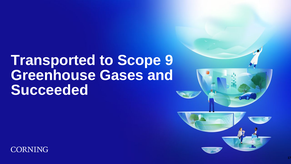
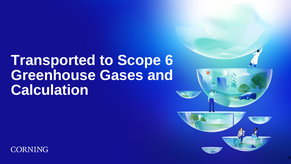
9: 9 -> 6
Succeeded: Succeeded -> Calculation
